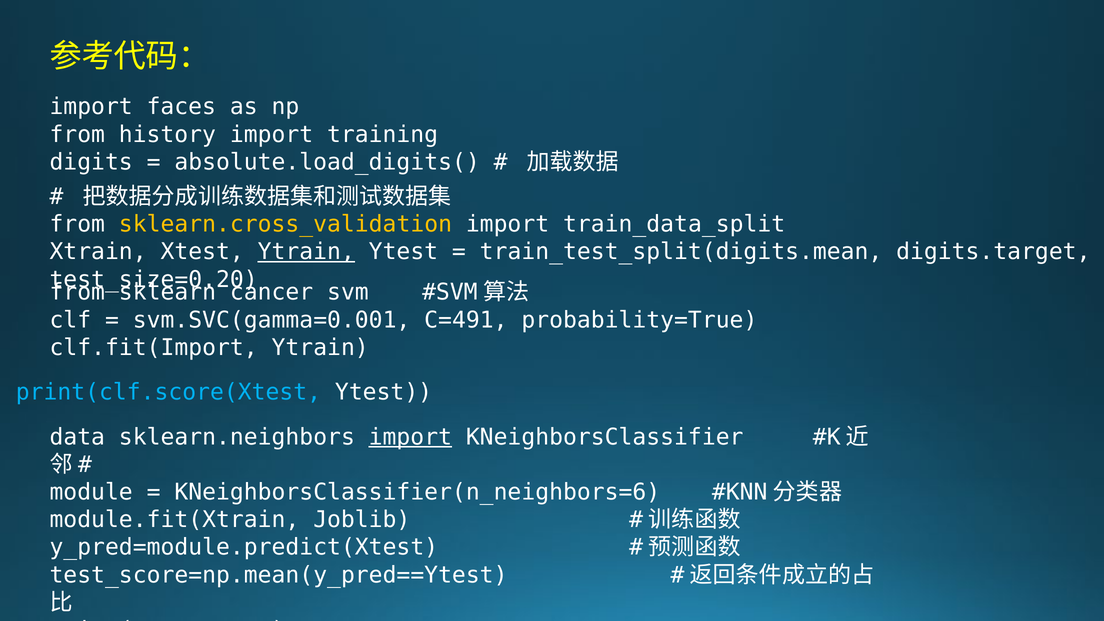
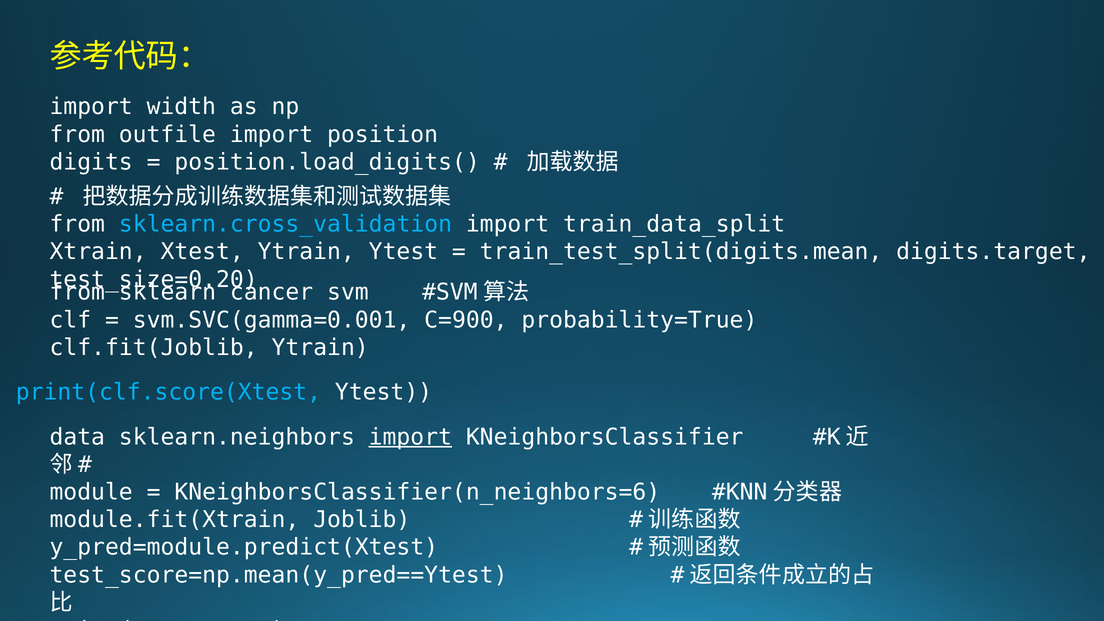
faces: faces -> width
history: history -> outfile
training: training -> position
absolute.load_digits(: absolute.load_digits( -> position.load_digits(
sklearn.cross_validation colour: yellow -> light blue
Ytrain at (306, 252) underline: present -> none
C=491: C=491 -> C=900
clf.fit(Import: clf.fit(Import -> clf.fit(Joblib
